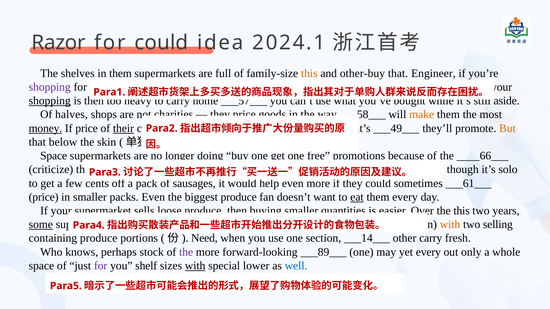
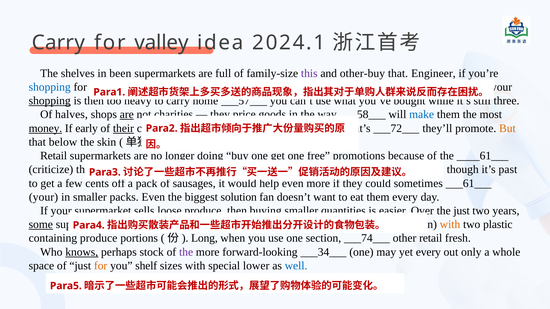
Razor at (59, 43): Razor -> Carry
for could: could -> valley
in them: them -> been
this at (309, 73) colour: orange -> purple
shopping at (50, 87) colour: purple -> blue
aside: aside -> three
are at (127, 115) underline: none -> present
make at (422, 115) colour: orange -> blue
If price: price -> early
___49___: ___49___ -> ___72___
Space at (54, 156): Space -> Retail
____66___: ____66___ -> ____61___
solo: solo -> past
price at (44, 197): price -> your
biggest produce: produce -> solution
eat underline: present -> none
the this: this -> just
two selling: selling -> plastic
Need: Need -> Long
___14___: ___14___ -> ___74___
other carry: carry -> retail
knows underline: none -> present
___89___: ___89___ -> ___34___
for at (101, 266) colour: purple -> orange
with at (195, 266) underline: present -> none
